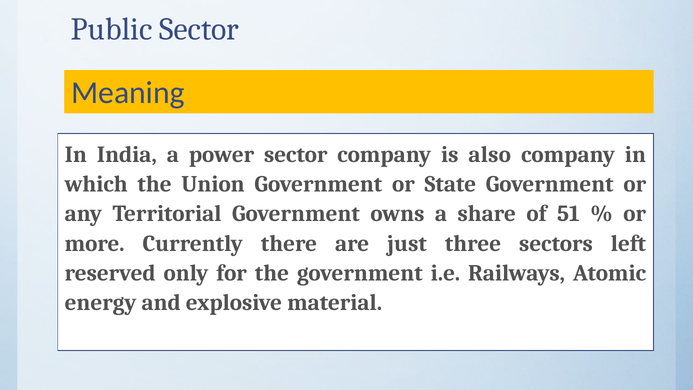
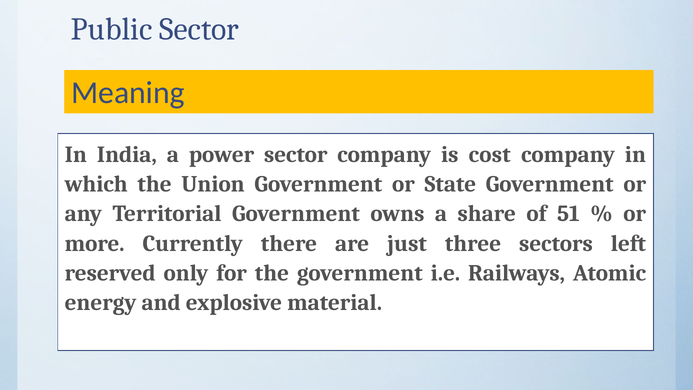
also: also -> cost
